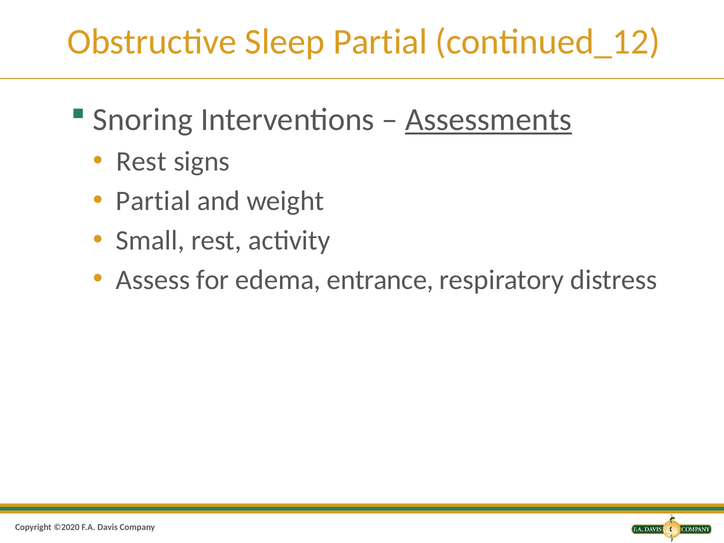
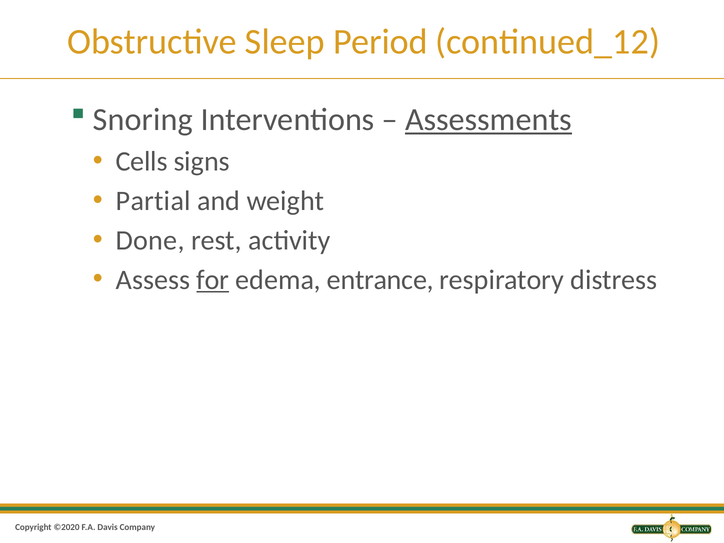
Sleep Partial: Partial -> Period
Rest at (141, 161): Rest -> Cells
Small: Small -> Done
for underline: none -> present
